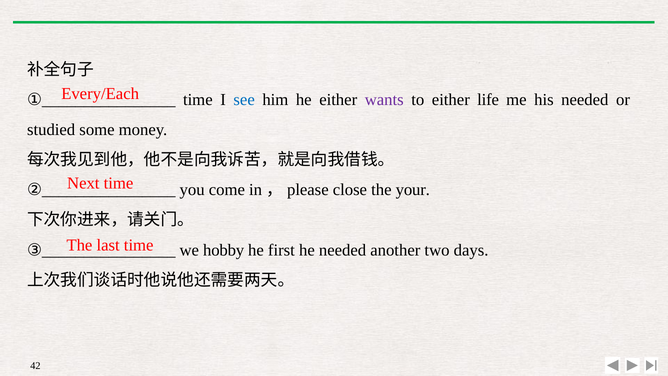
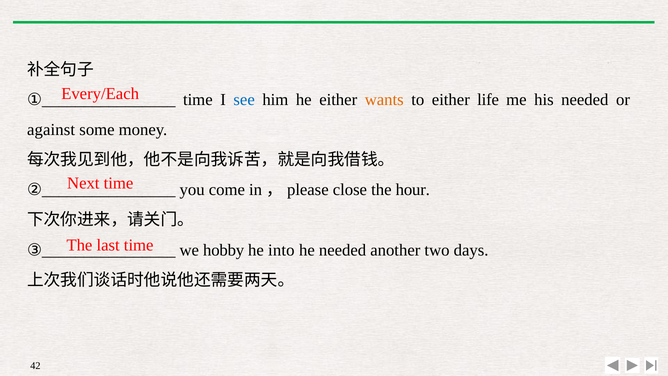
wants colour: purple -> orange
studied: studied -> against
your: your -> hour
first: first -> into
